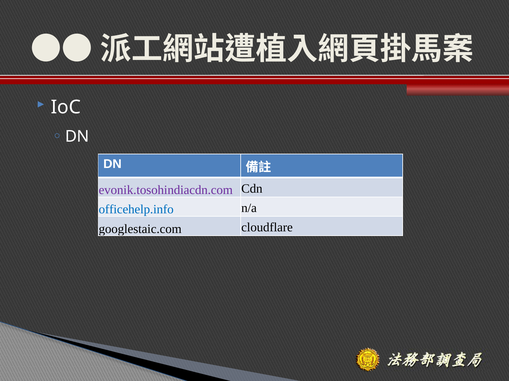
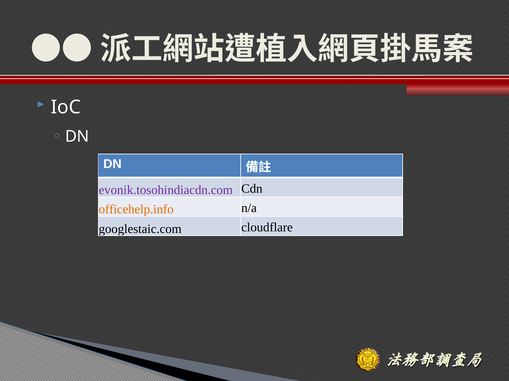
officehelp.info colour: blue -> orange
